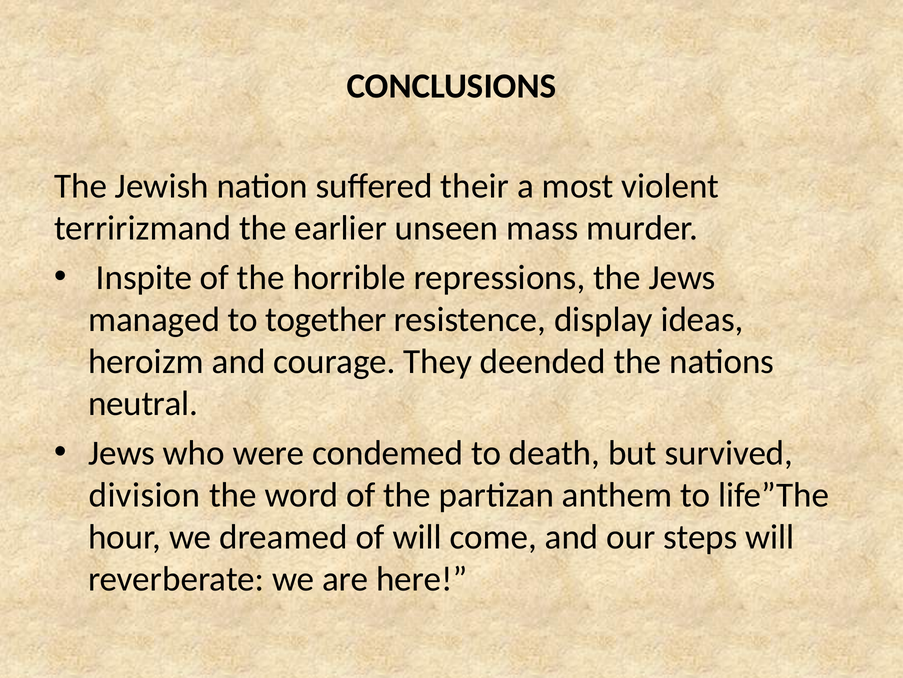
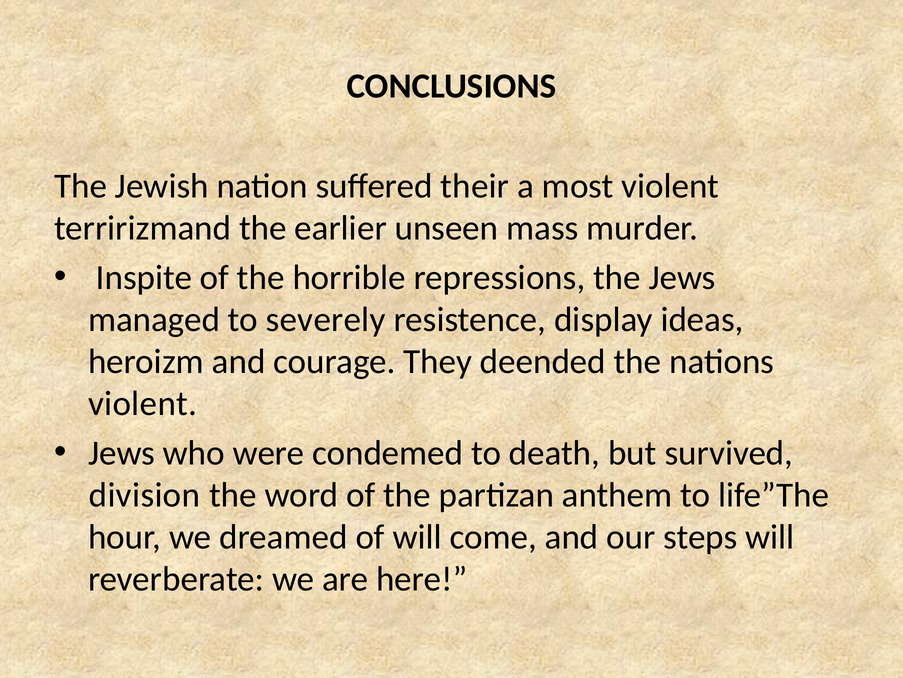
together: together -> severely
neutral at (143, 403): neutral -> violent
